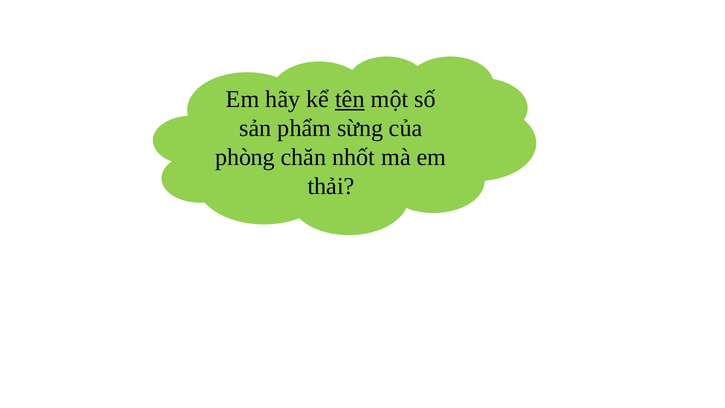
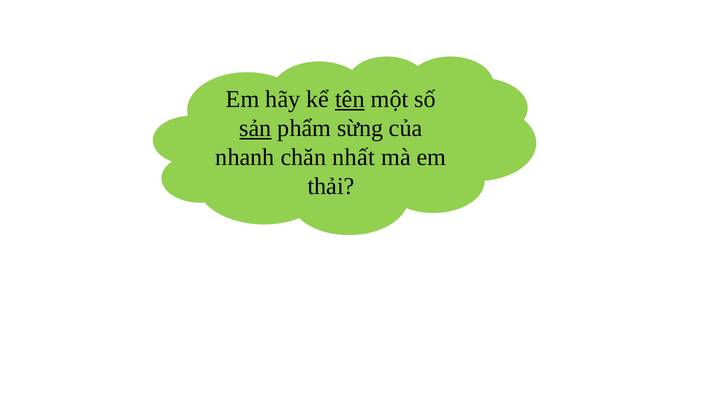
sản underline: none -> present
phòng: phòng -> nhanh
nhốt: nhốt -> nhất
